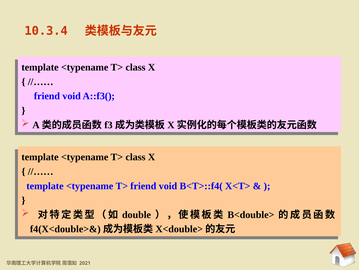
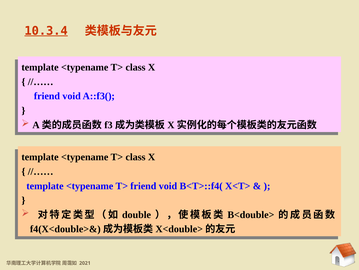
10.3.4 underline: none -> present
